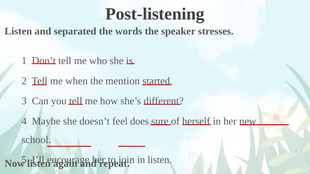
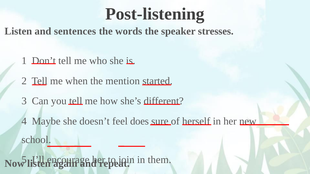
separated: separated -> sentences
in listen: listen -> them
